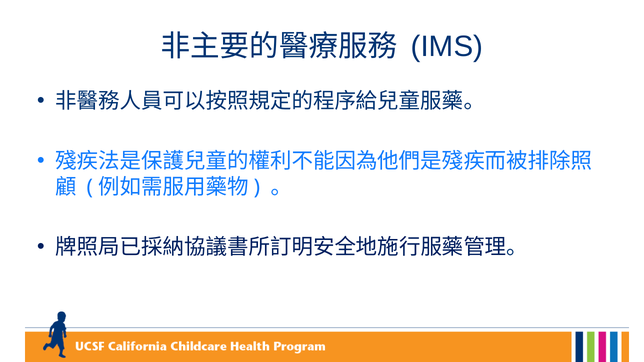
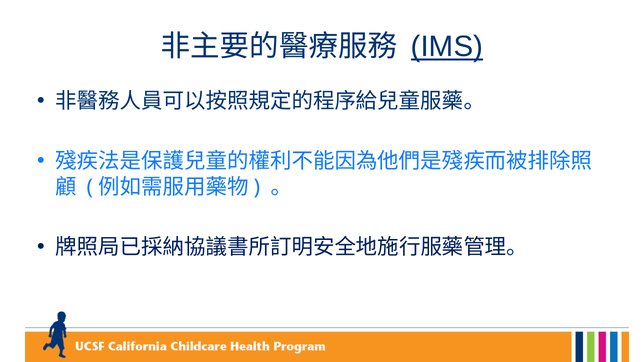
IMS underline: none -> present
